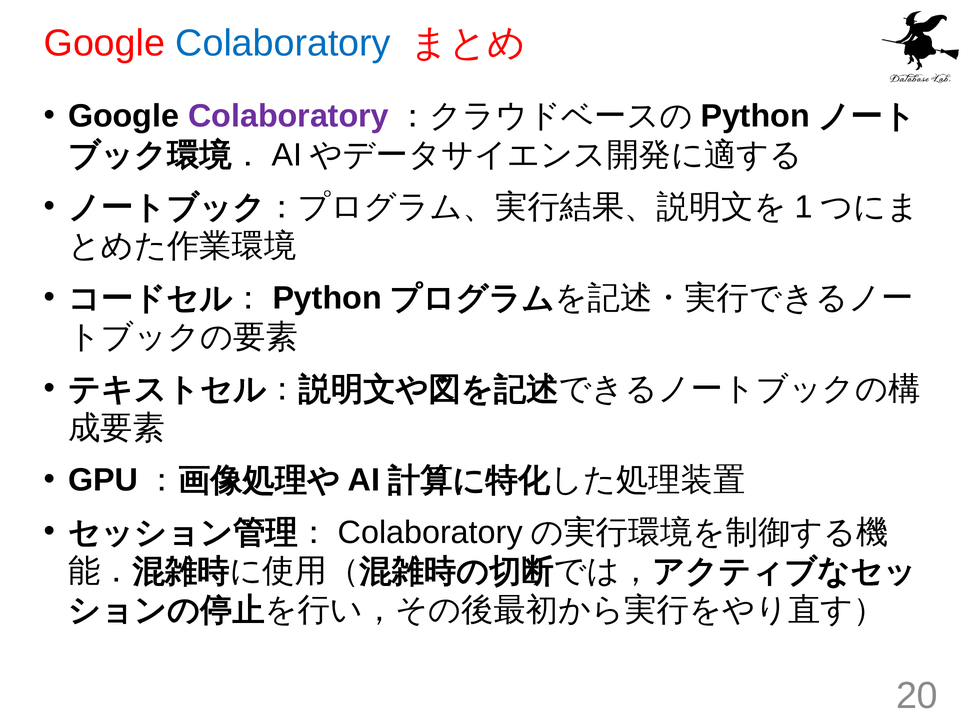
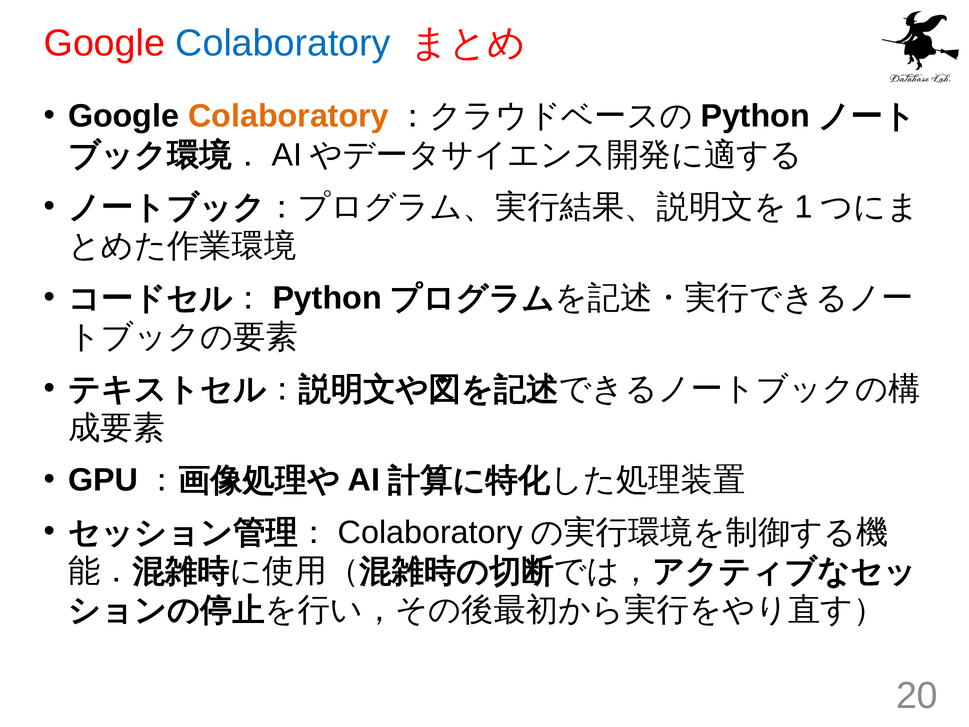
Colaboratory at (289, 116) colour: purple -> orange
